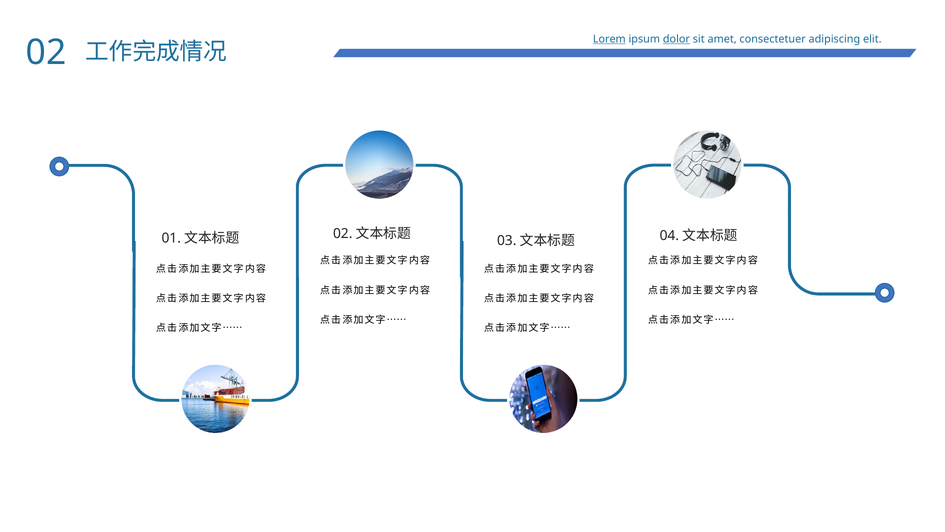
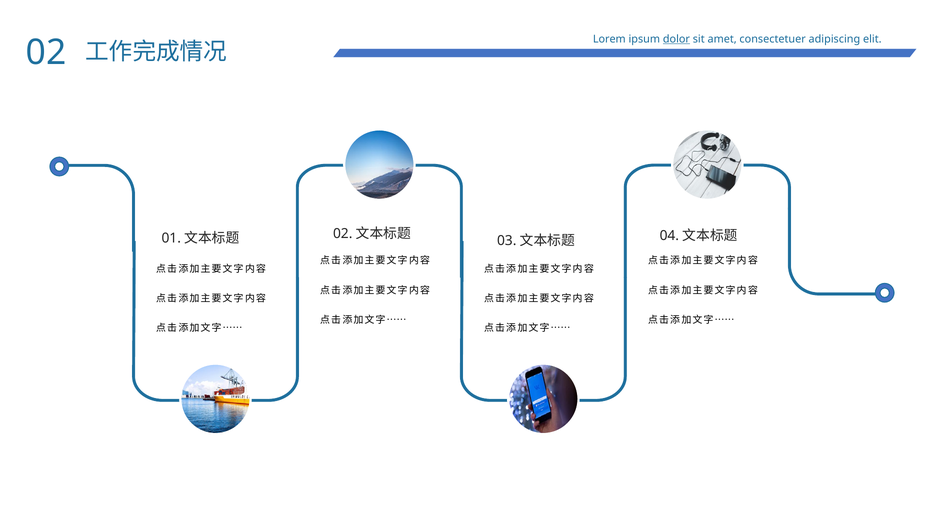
Lorem underline: present -> none
